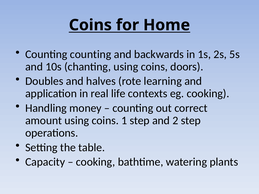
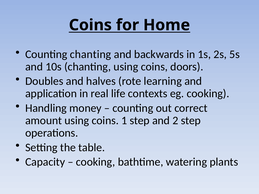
Counting counting: counting -> chanting
